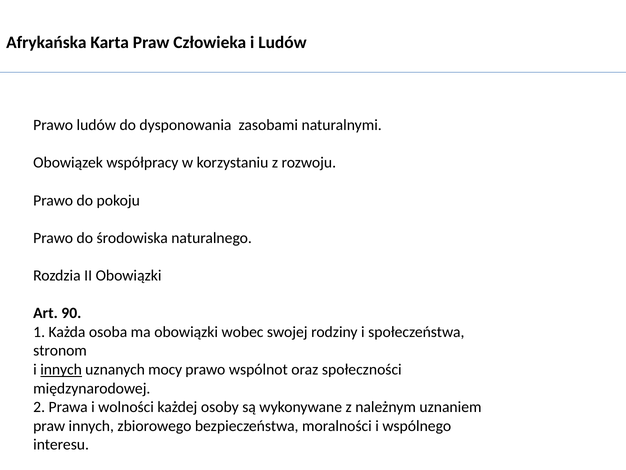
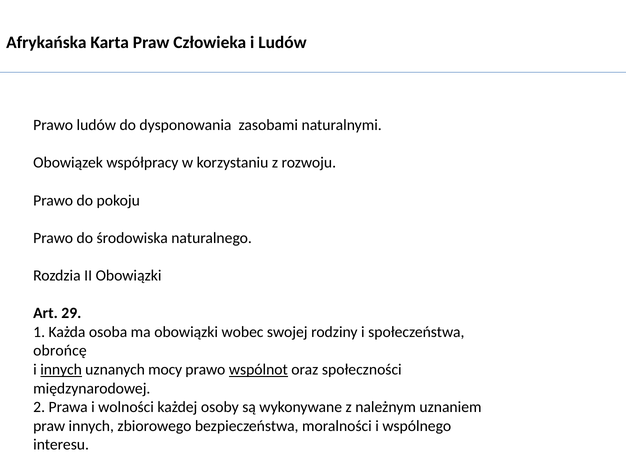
90: 90 -> 29
stronom: stronom -> obrońcę
wspólnot underline: none -> present
